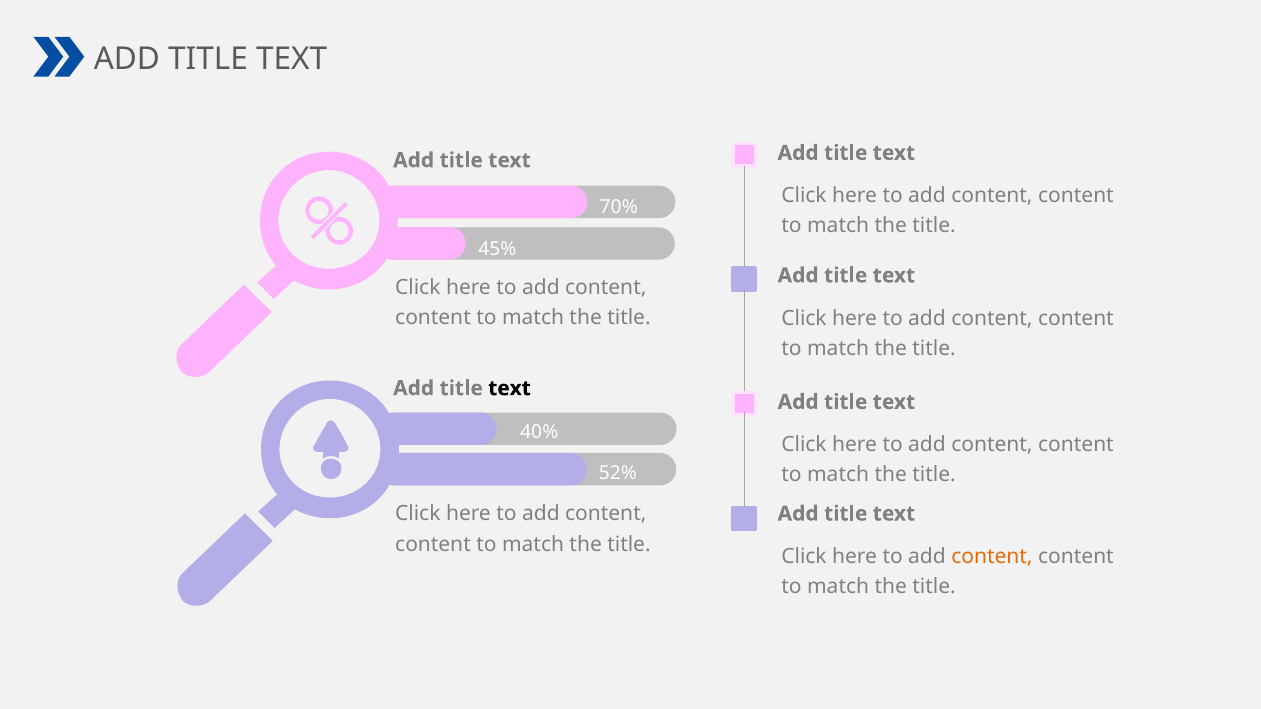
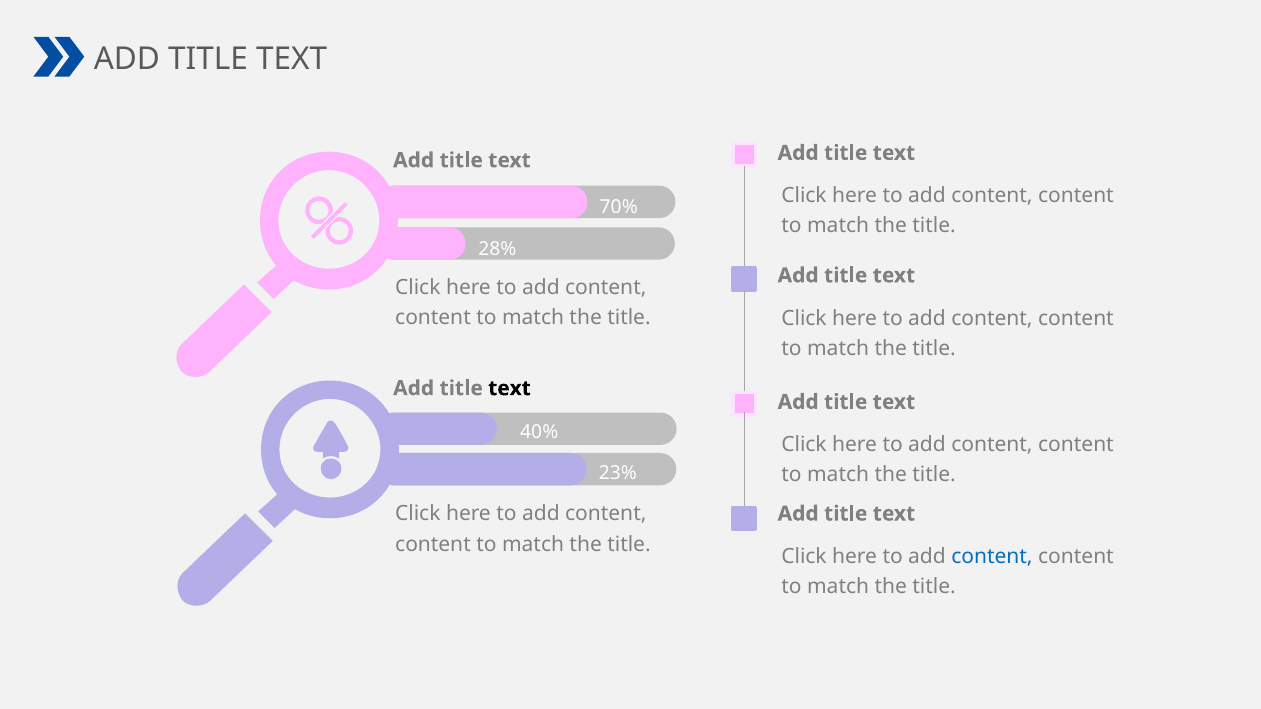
45%: 45% -> 28%
52%: 52% -> 23%
content at (992, 557) colour: orange -> blue
